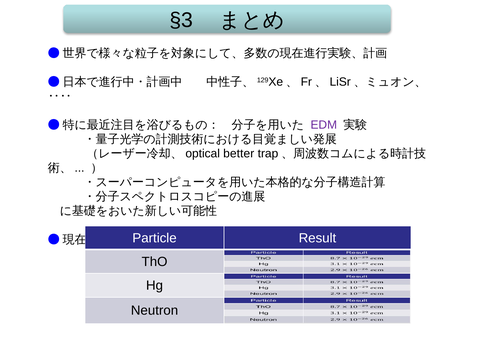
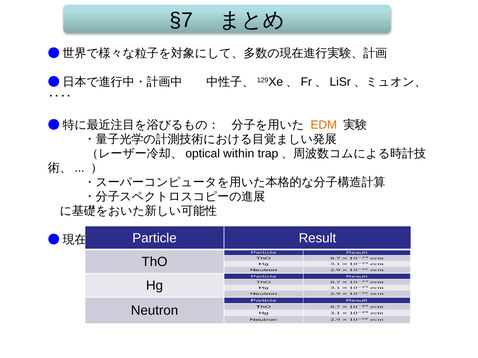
§3: §3 -> §7
EDM colour: purple -> orange
better: better -> within
